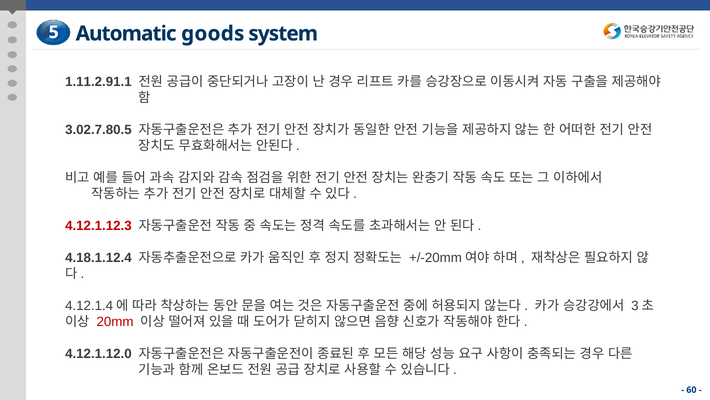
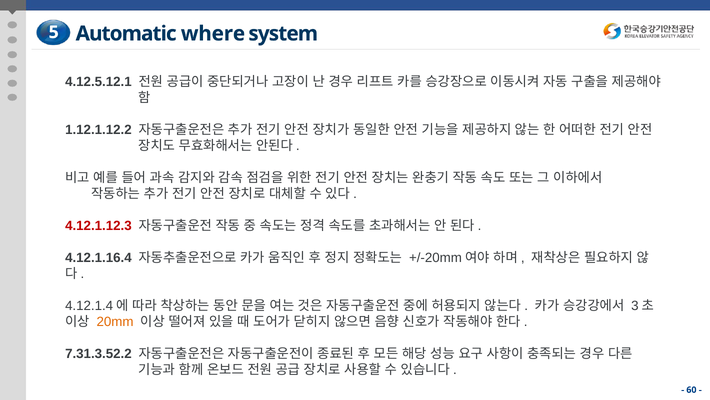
goods: goods -> where
1.11.2.91.1: 1.11.2.91.1 -> 4.12.5.12.1
3.02.7.80.5: 3.02.7.80.5 -> 1.12.1.12.2
4.18.1.12.4: 4.18.1.12.4 -> 4.12.1.16.4
20mm colour: red -> orange
4.12.1.12.0: 4.12.1.12.0 -> 7.31.3.52.2
